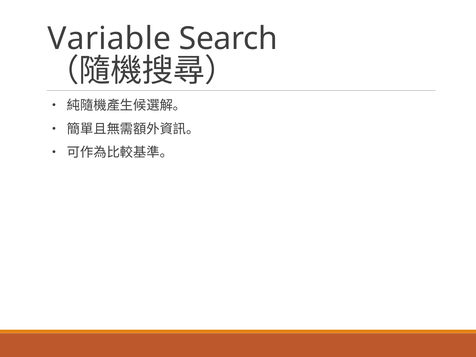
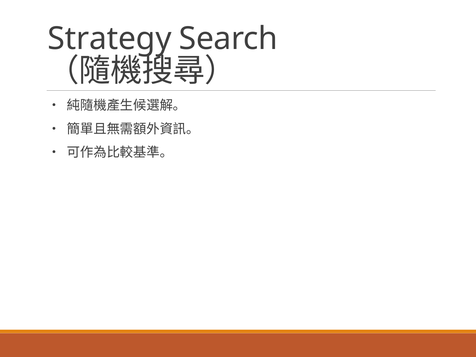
Variable: Variable -> Strategy
